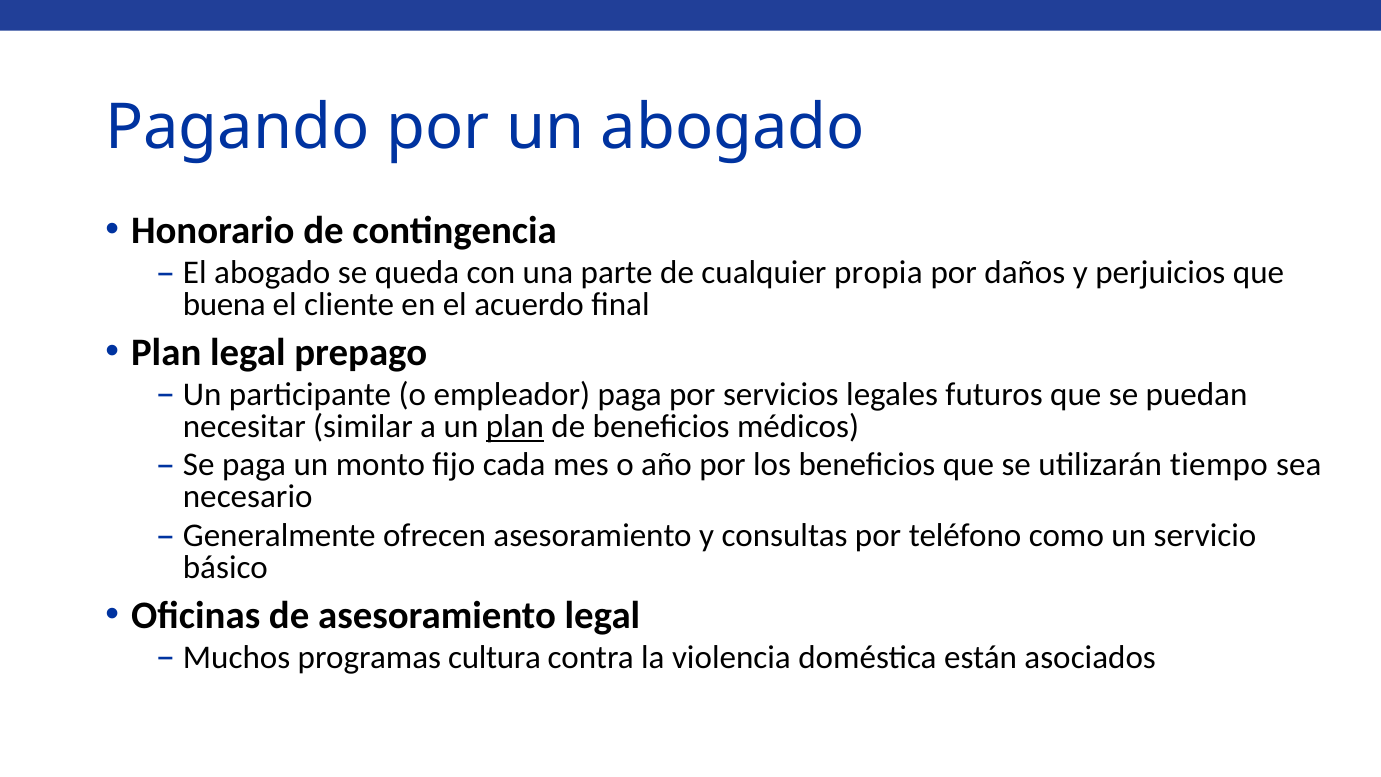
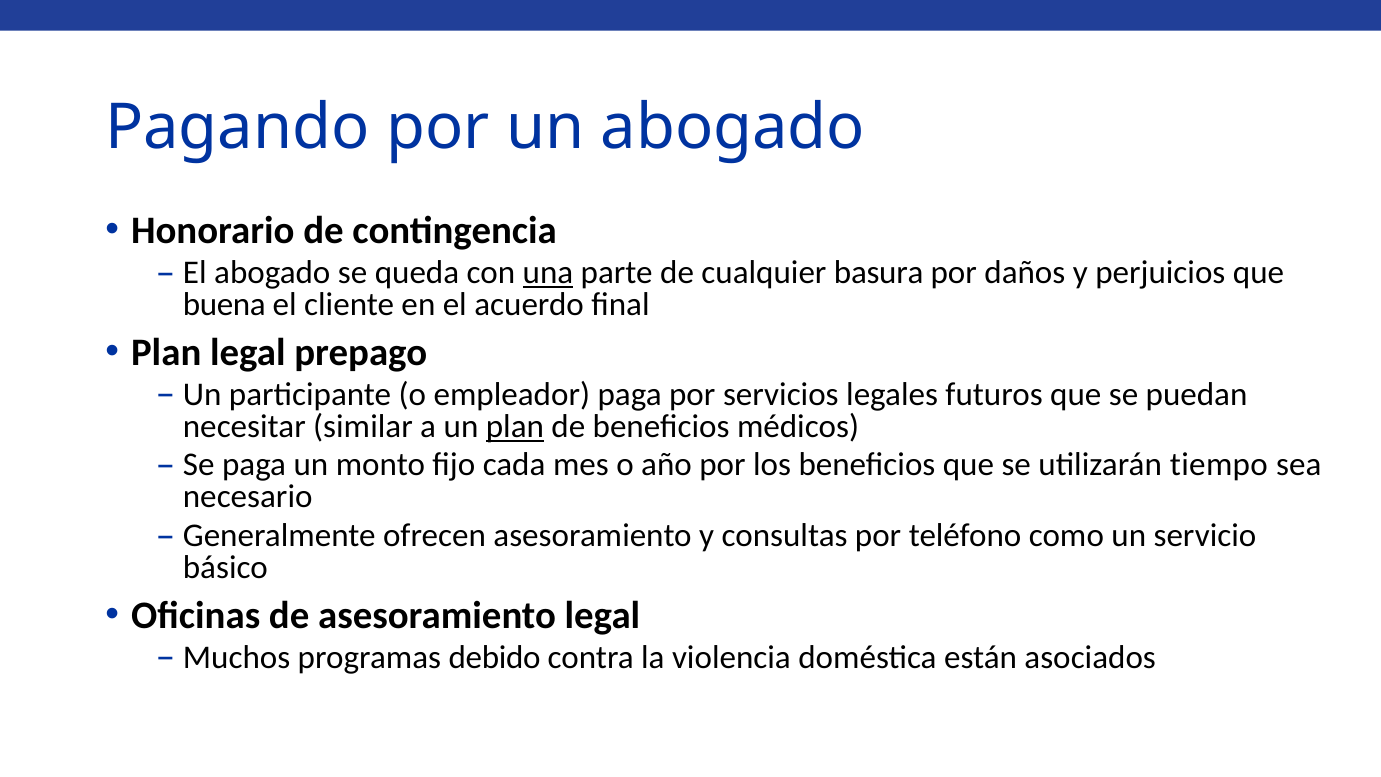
una underline: none -> present
propia: propia -> basura
cultura: cultura -> debido
